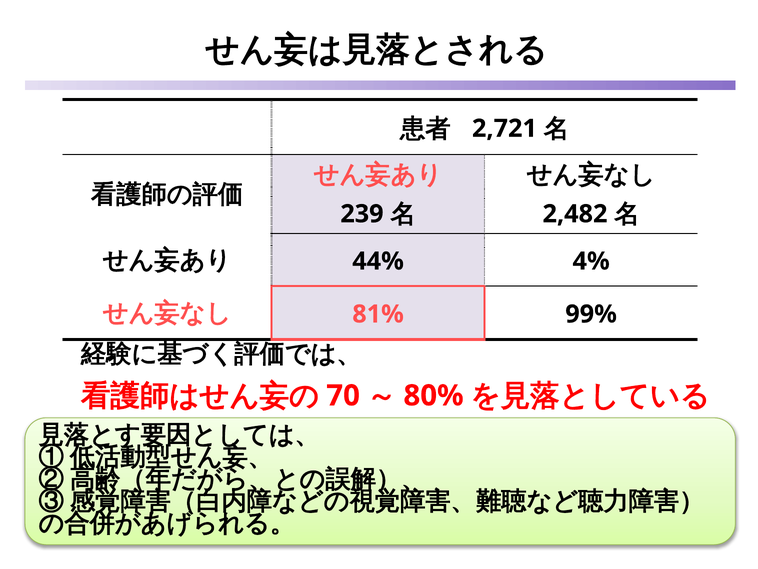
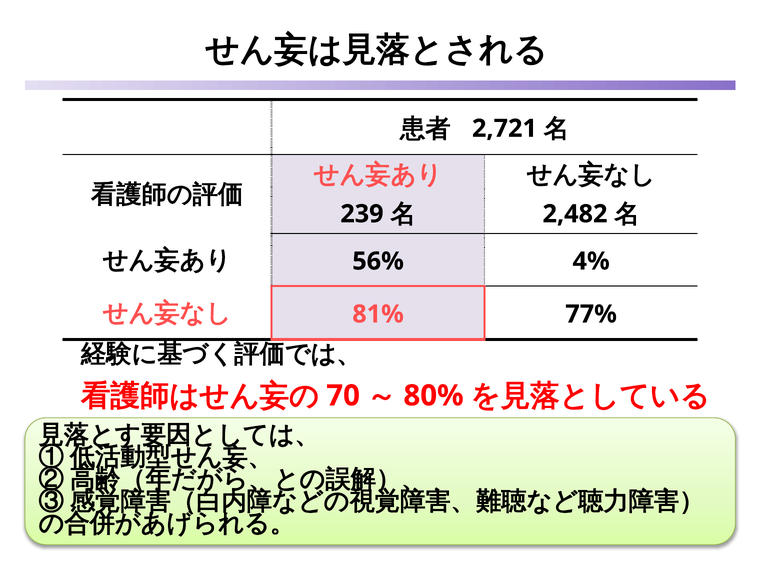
44%: 44% -> 56%
99%: 99% -> 77%
